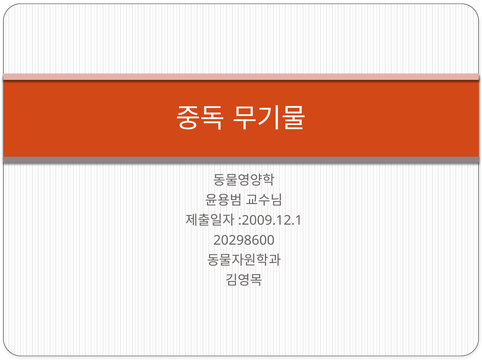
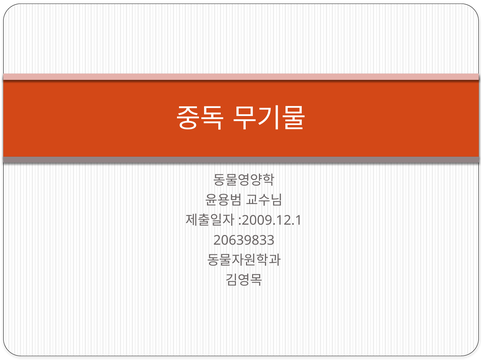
20298600: 20298600 -> 20639833
